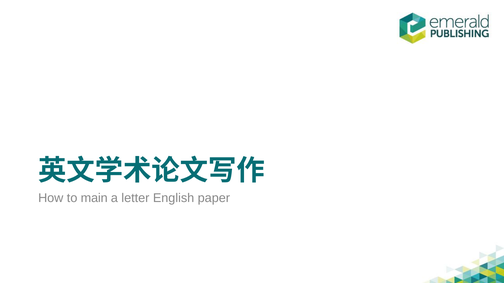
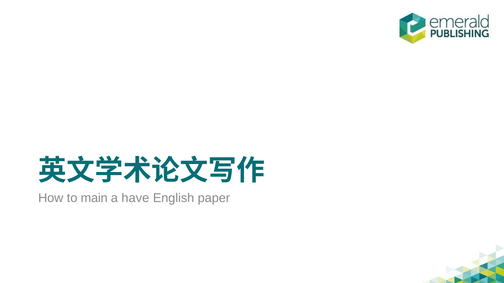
letter: letter -> have
